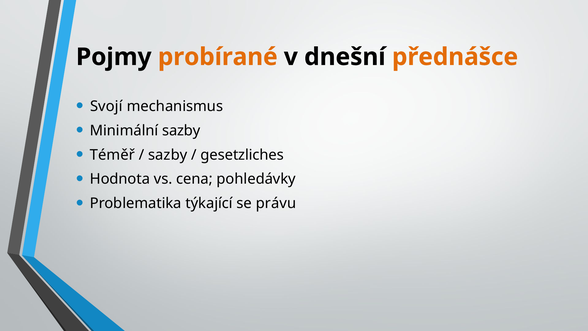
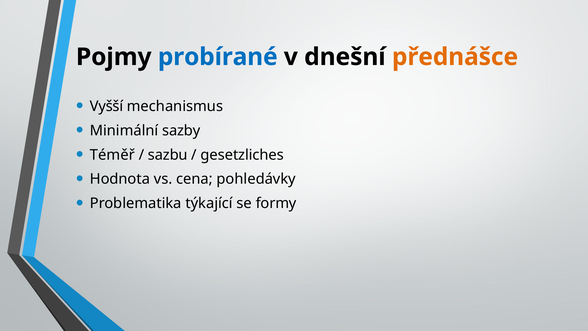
probírané colour: orange -> blue
Svojí: Svojí -> Vyšší
sazby at (168, 155): sazby -> sazbu
právu: právu -> formy
